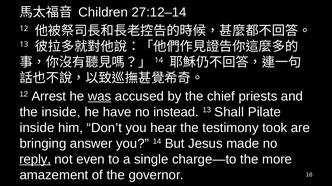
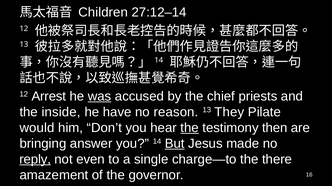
instead: instead -> reason
Shall: Shall -> They
inside at (37, 128): inside -> would
the at (190, 128) underline: none -> present
took: took -> then
But underline: none -> present
more: more -> there
